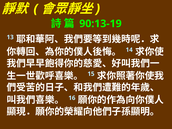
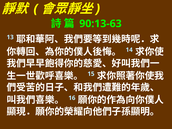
90:13-19: 90:13-19 -> 90:13-63
